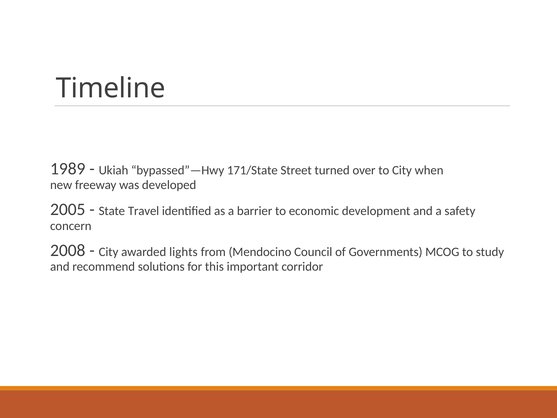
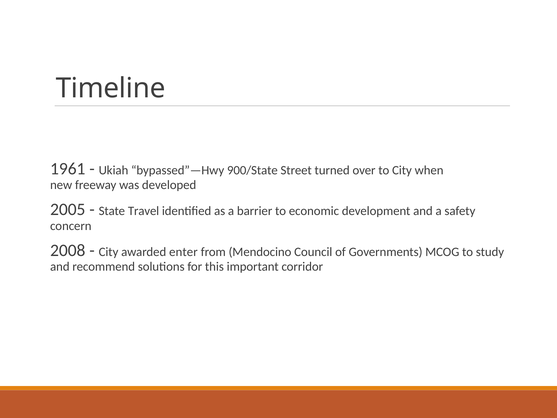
1989: 1989 -> 1961
171/State: 171/State -> 900/State
lights: lights -> enter
